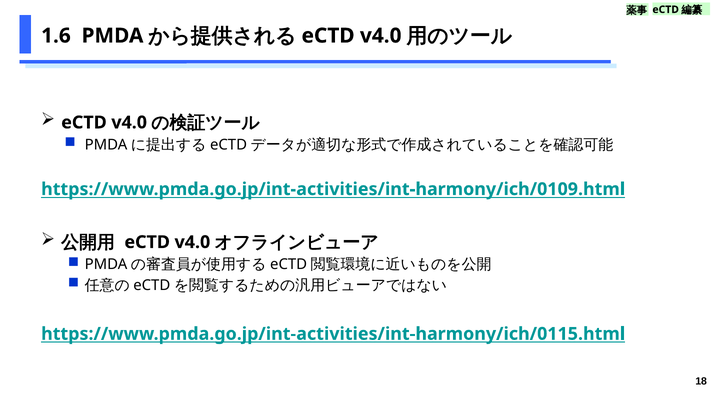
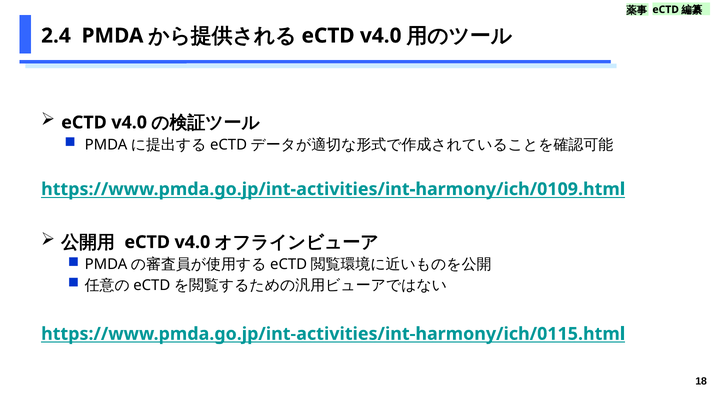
1.6: 1.6 -> 2.4
